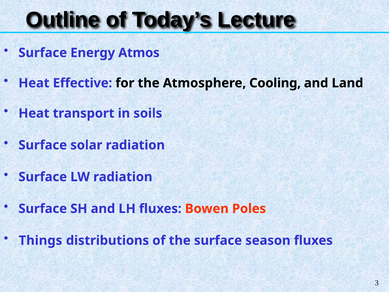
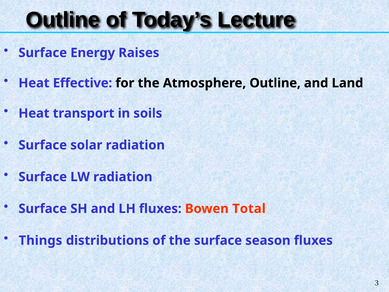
Atmos: Atmos -> Raises
Atmosphere Cooling: Cooling -> Outline
Poles: Poles -> Total
